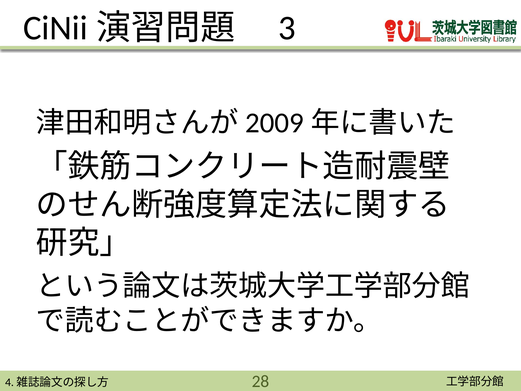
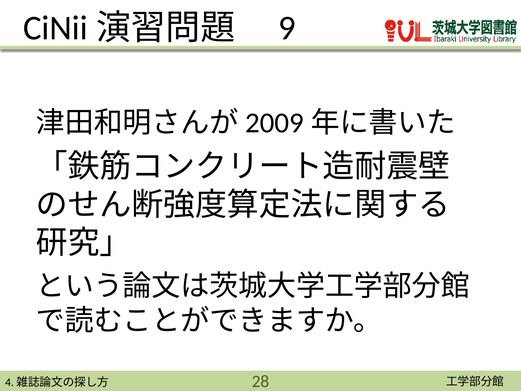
3: 3 -> 9
